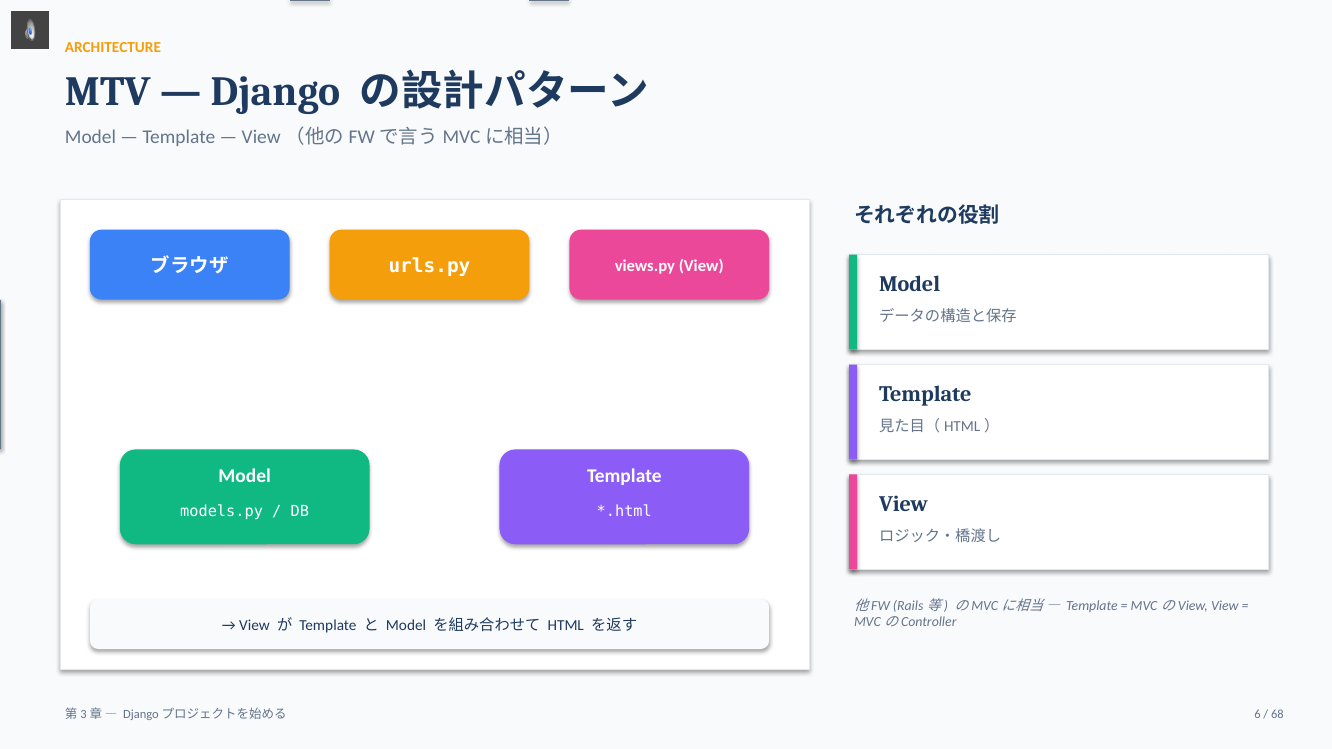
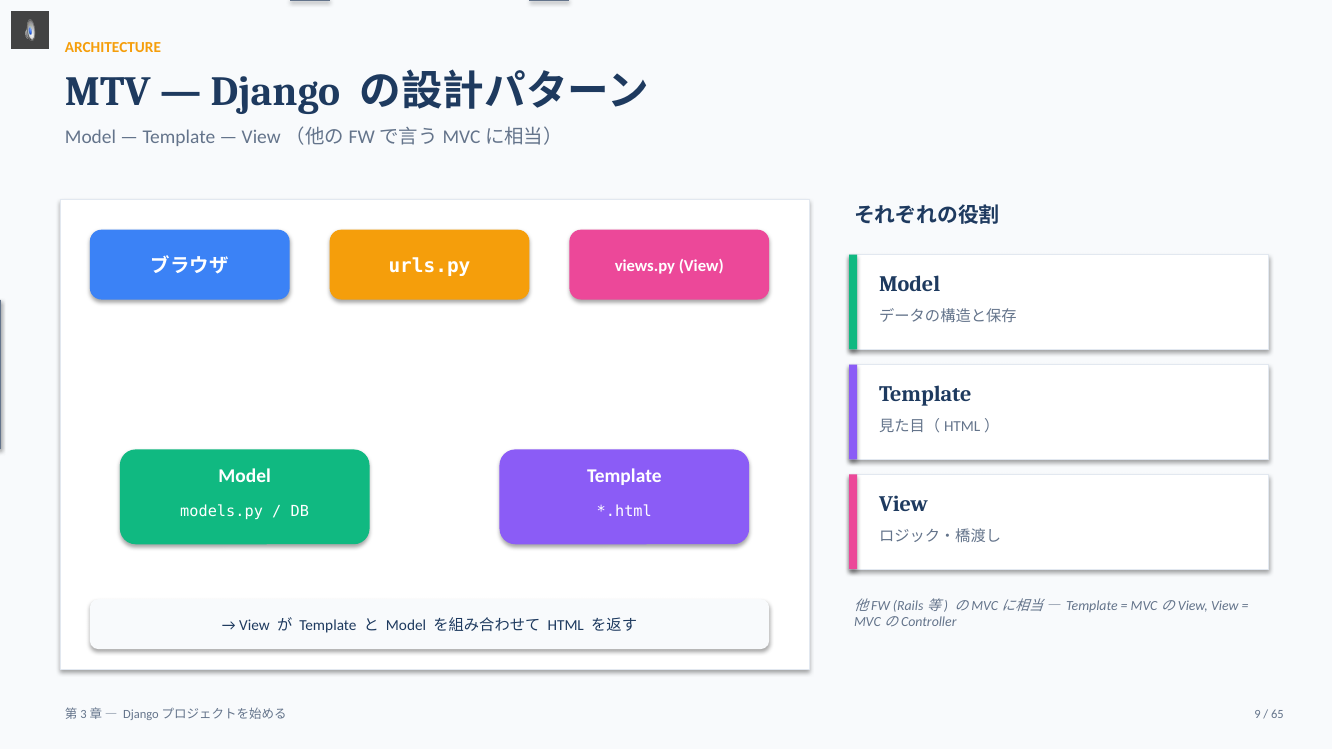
6: 6 -> 9
68: 68 -> 65
